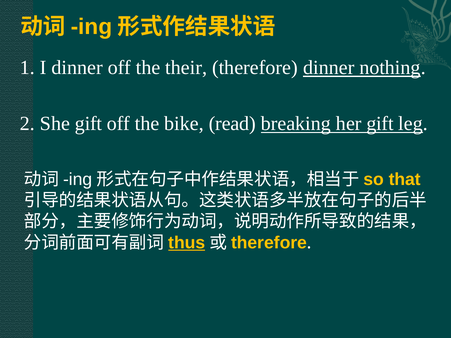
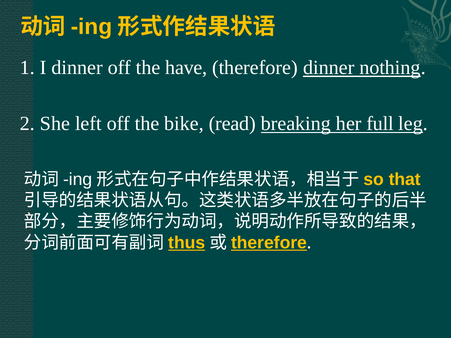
their: their -> have
She gift: gift -> left
her gift: gift -> full
therefore at (269, 243) underline: none -> present
